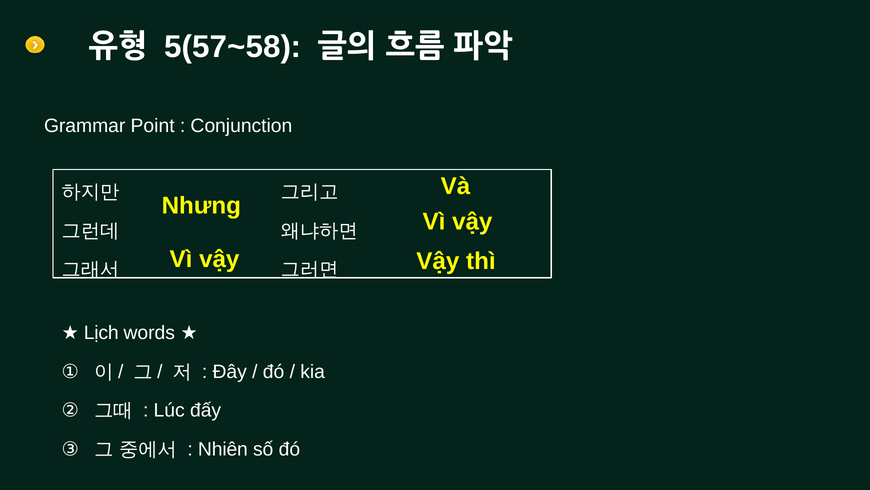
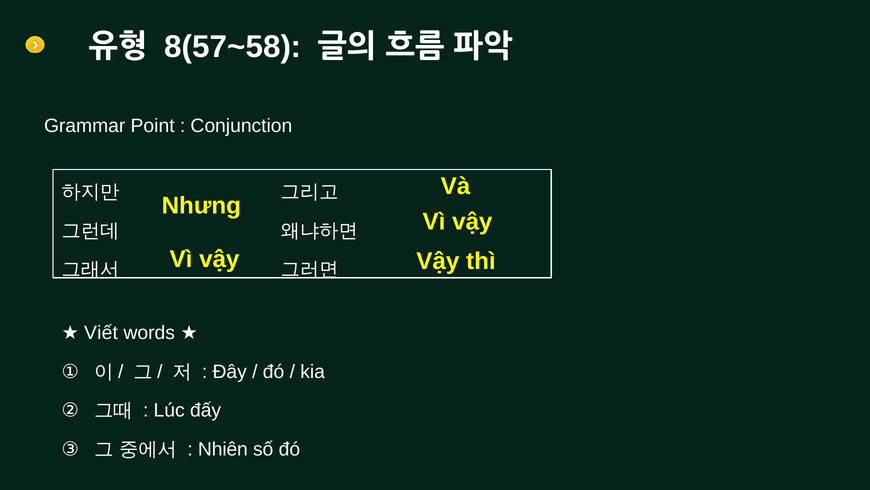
5(57~58: 5(57~58 -> 8(57~58
Lịch: Lịch -> Viết
